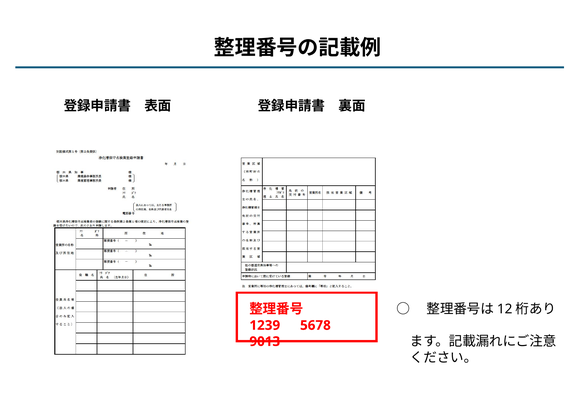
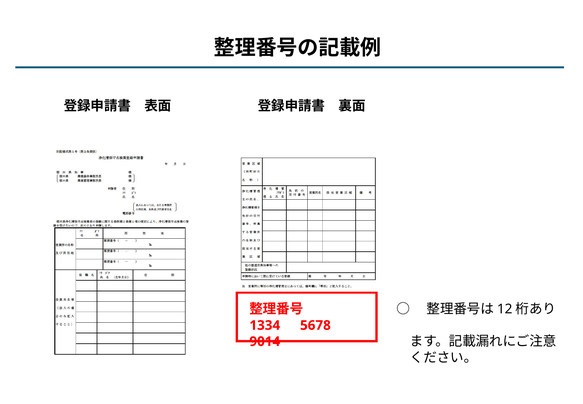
1239: 1239 -> 1334
9013: 9013 -> 9014
